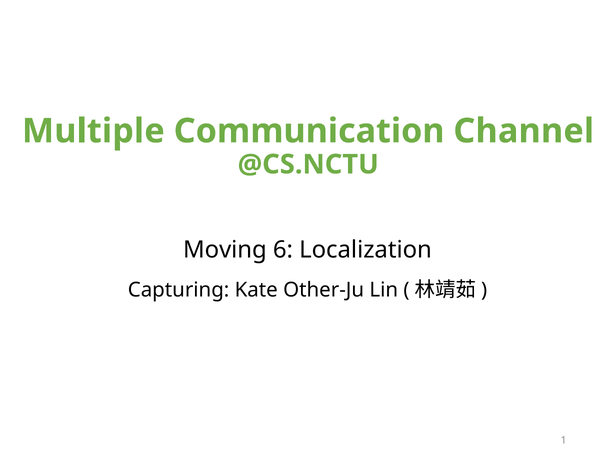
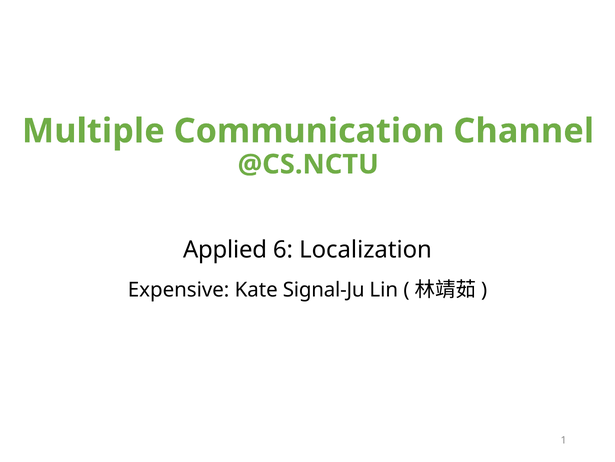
Moving: Moving -> Applied
Capturing: Capturing -> Expensive
Other-Ju: Other-Ju -> Signal-Ju
